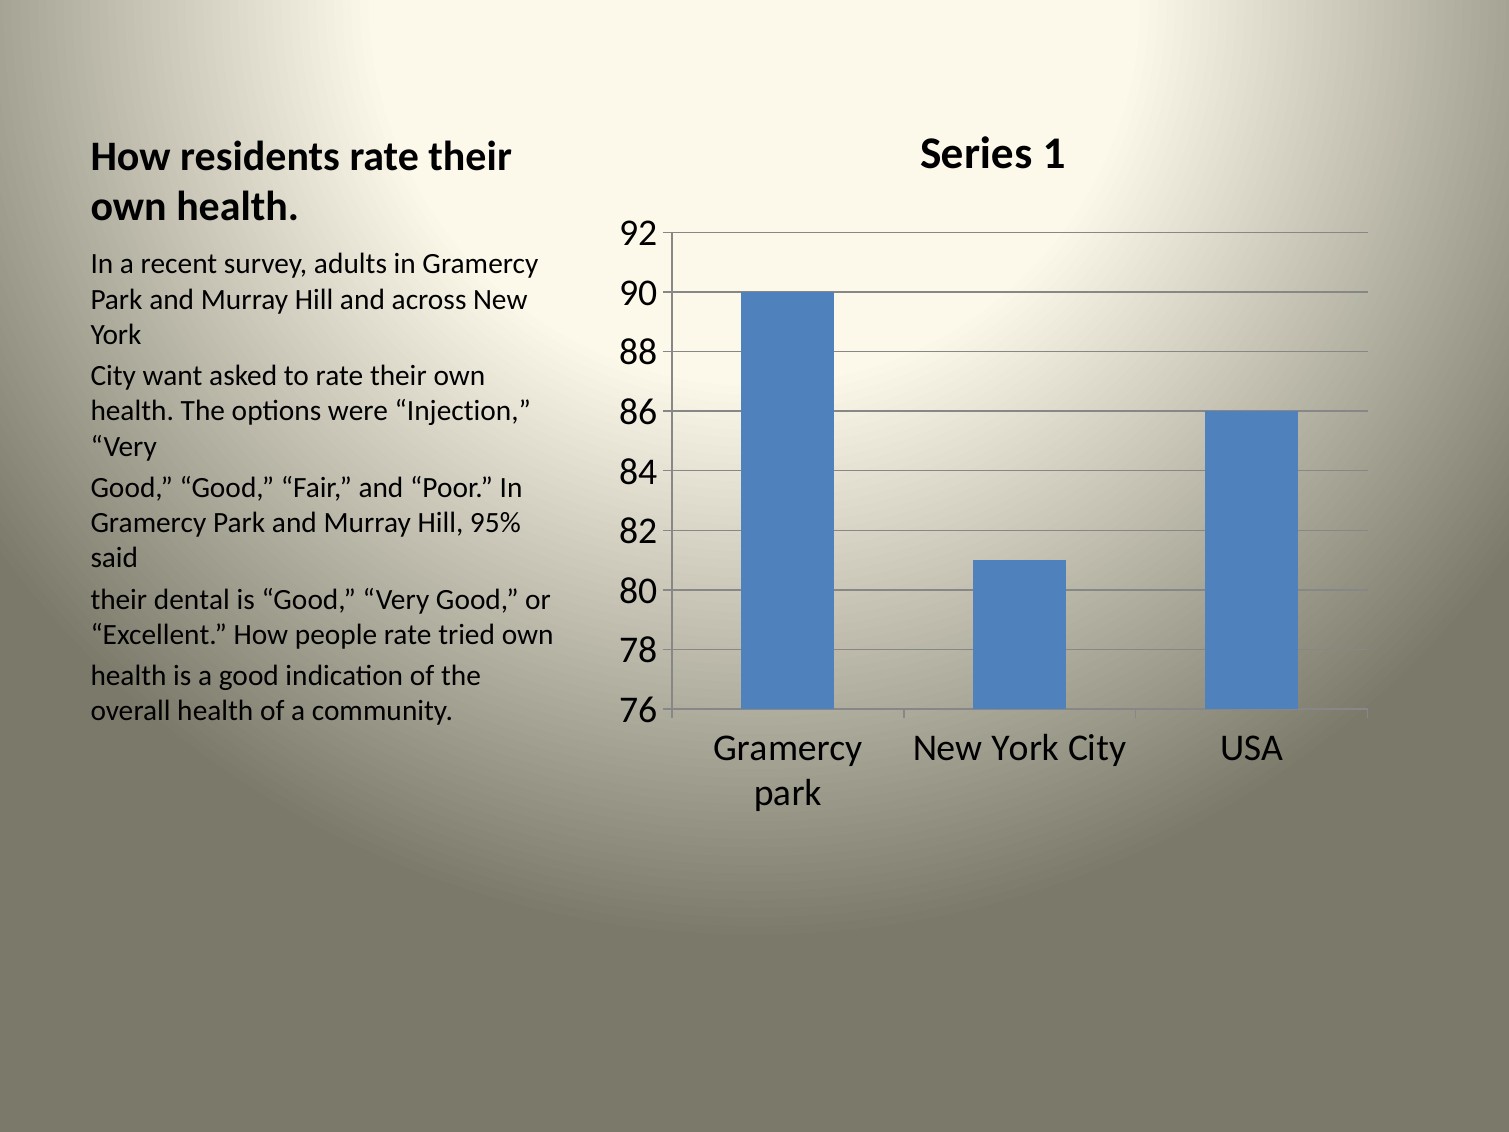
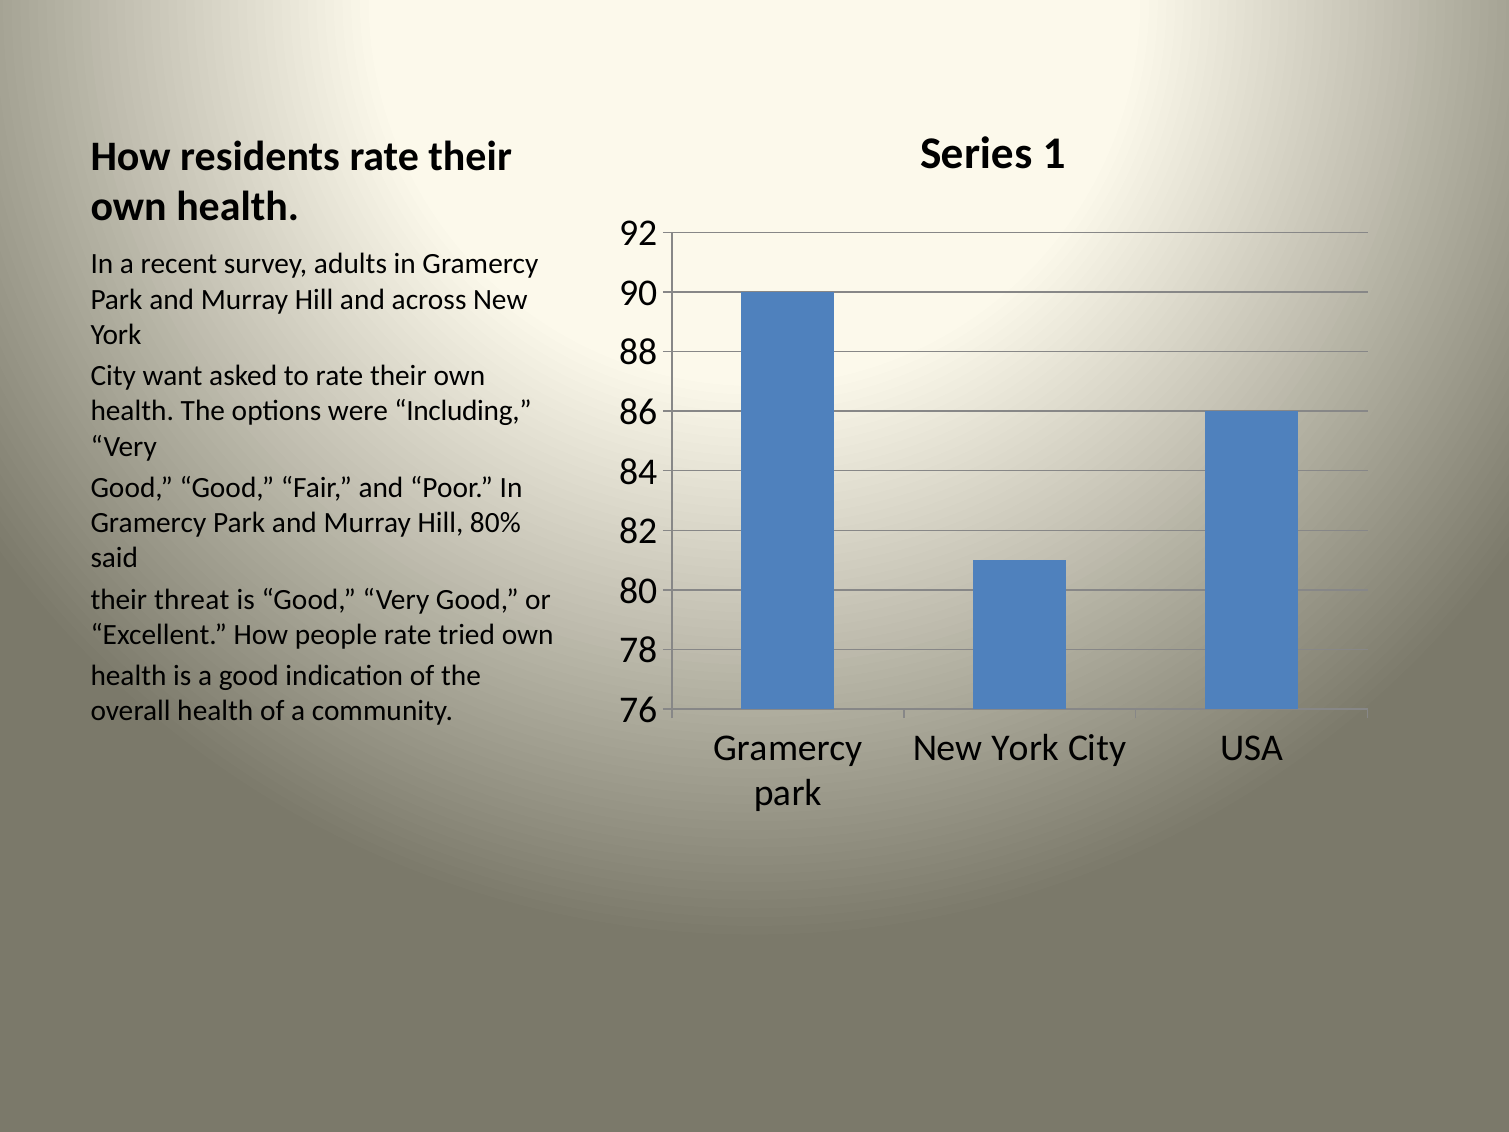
Injection: Injection -> Including
95%: 95% -> 80%
dental: dental -> threat
